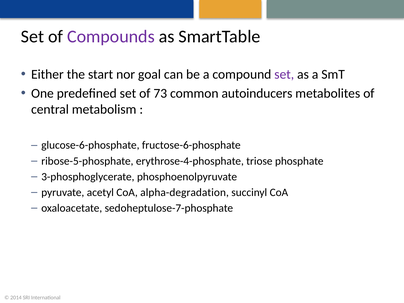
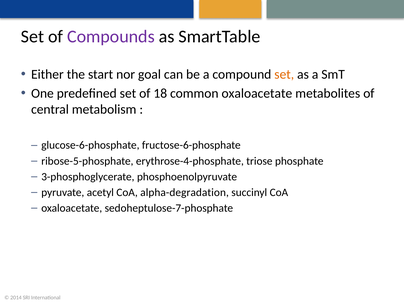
set at (284, 75) colour: purple -> orange
73: 73 -> 18
common autoinducers: autoinducers -> oxaloacetate
